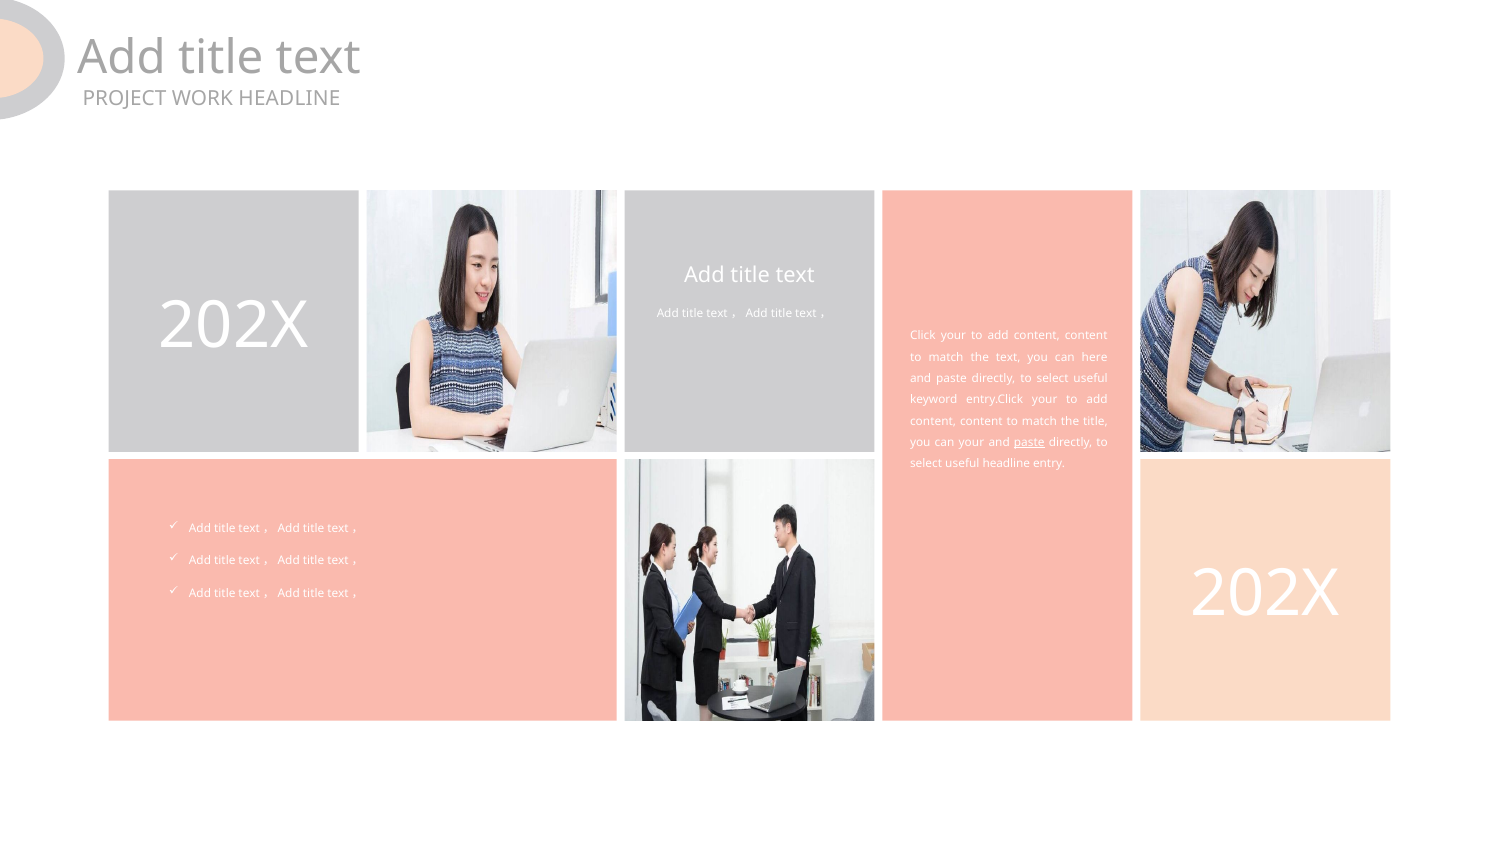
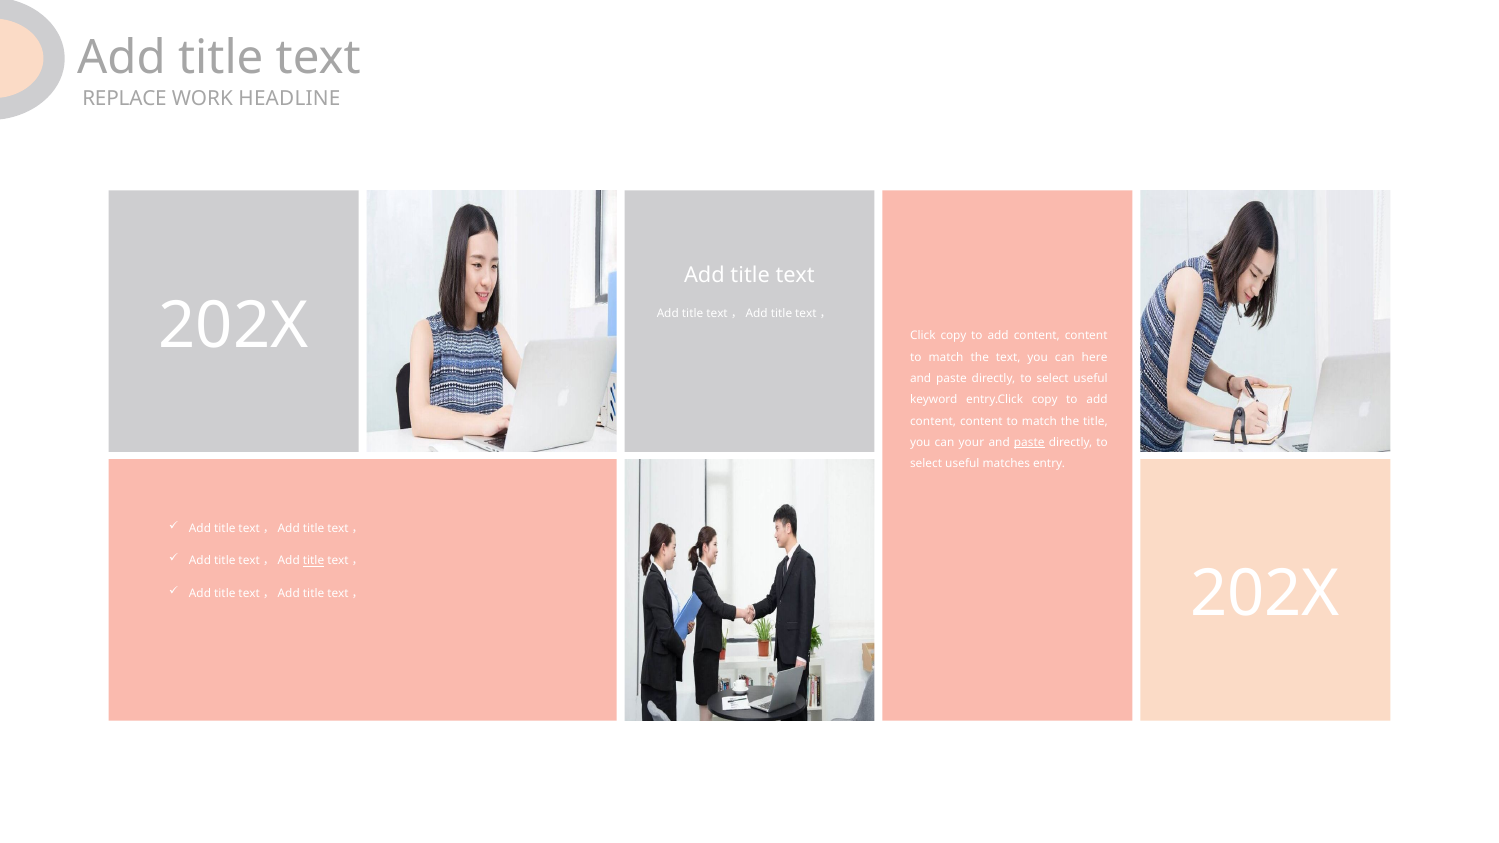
PROJECT: PROJECT -> REPLACE
Click your: your -> copy
entry.Click your: your -> copy
useful headline: headline -> matches
title at (314, 561) underline: none -> present
